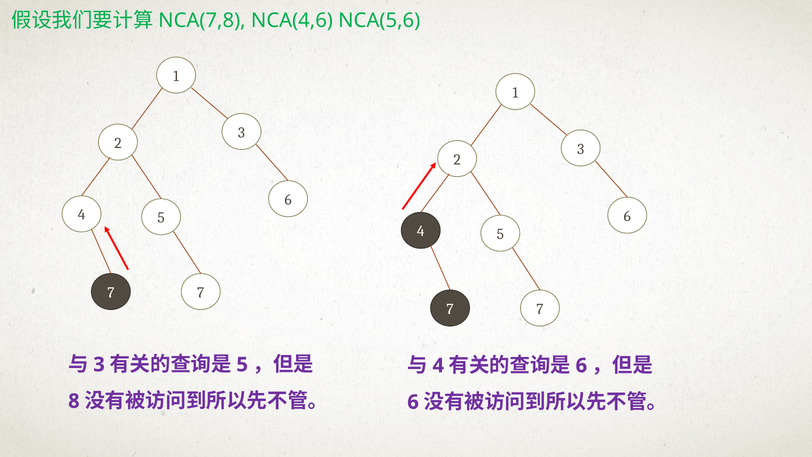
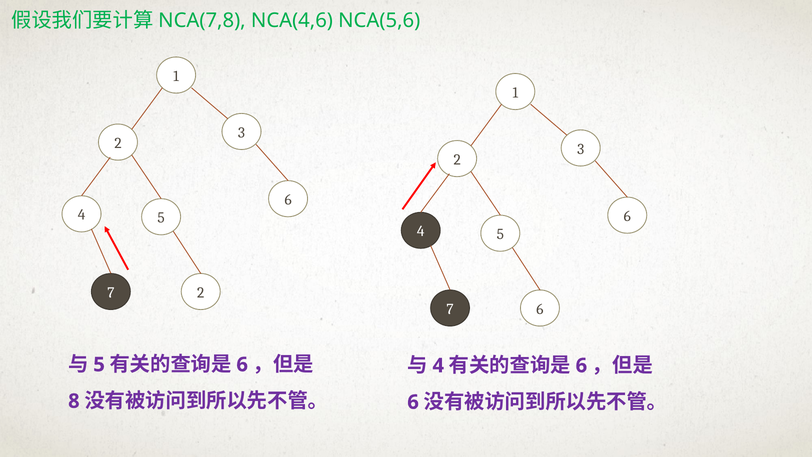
7 at (201, 292): 7 -> 2
7 at (540, 309): 7 -> 6
3 at (99, 364): 3 -> 5
5 at (242, 364): 5 -> 6
